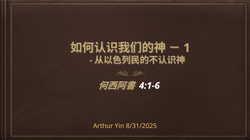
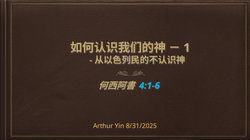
4:1-6 colour: white -> light blue
